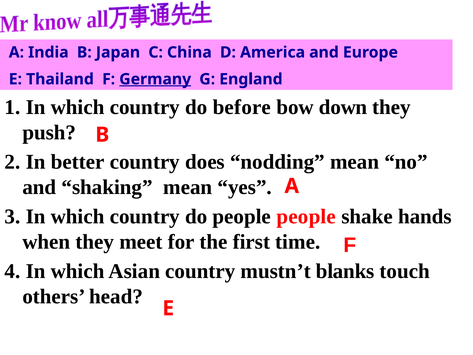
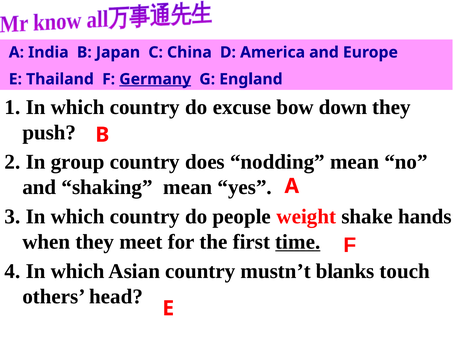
before: before -> excuse
better: better -> group
people people: people -> weight
time underline: none -> present
